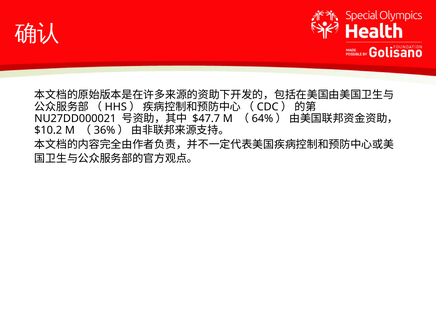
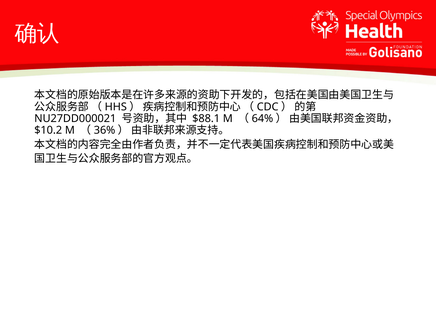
$47.7: $47.7 -> $88.1
